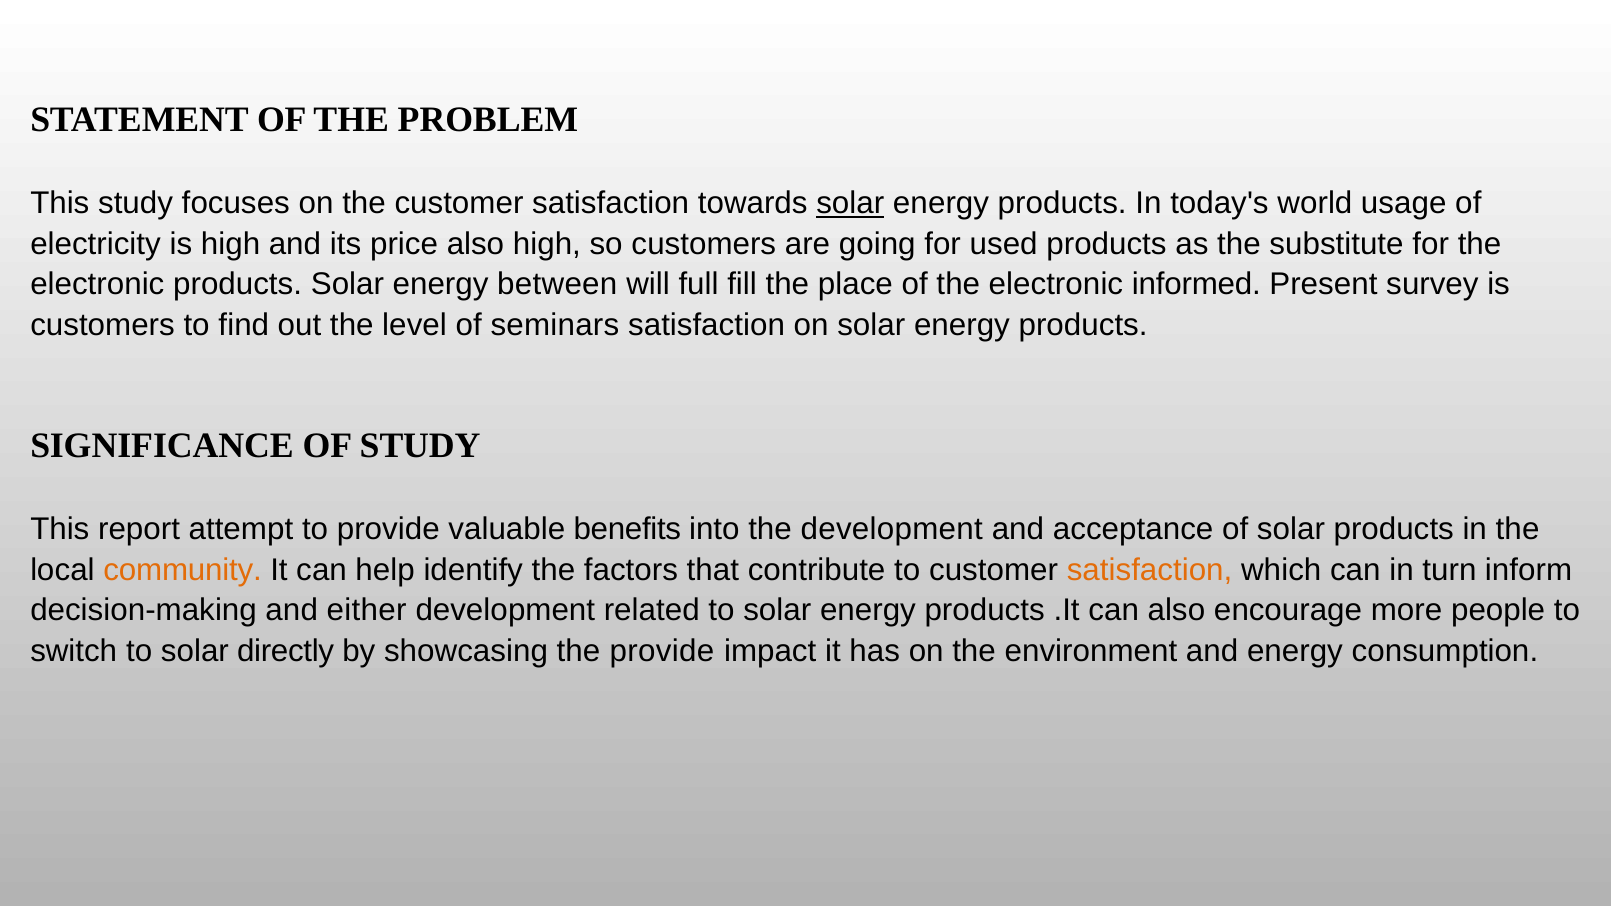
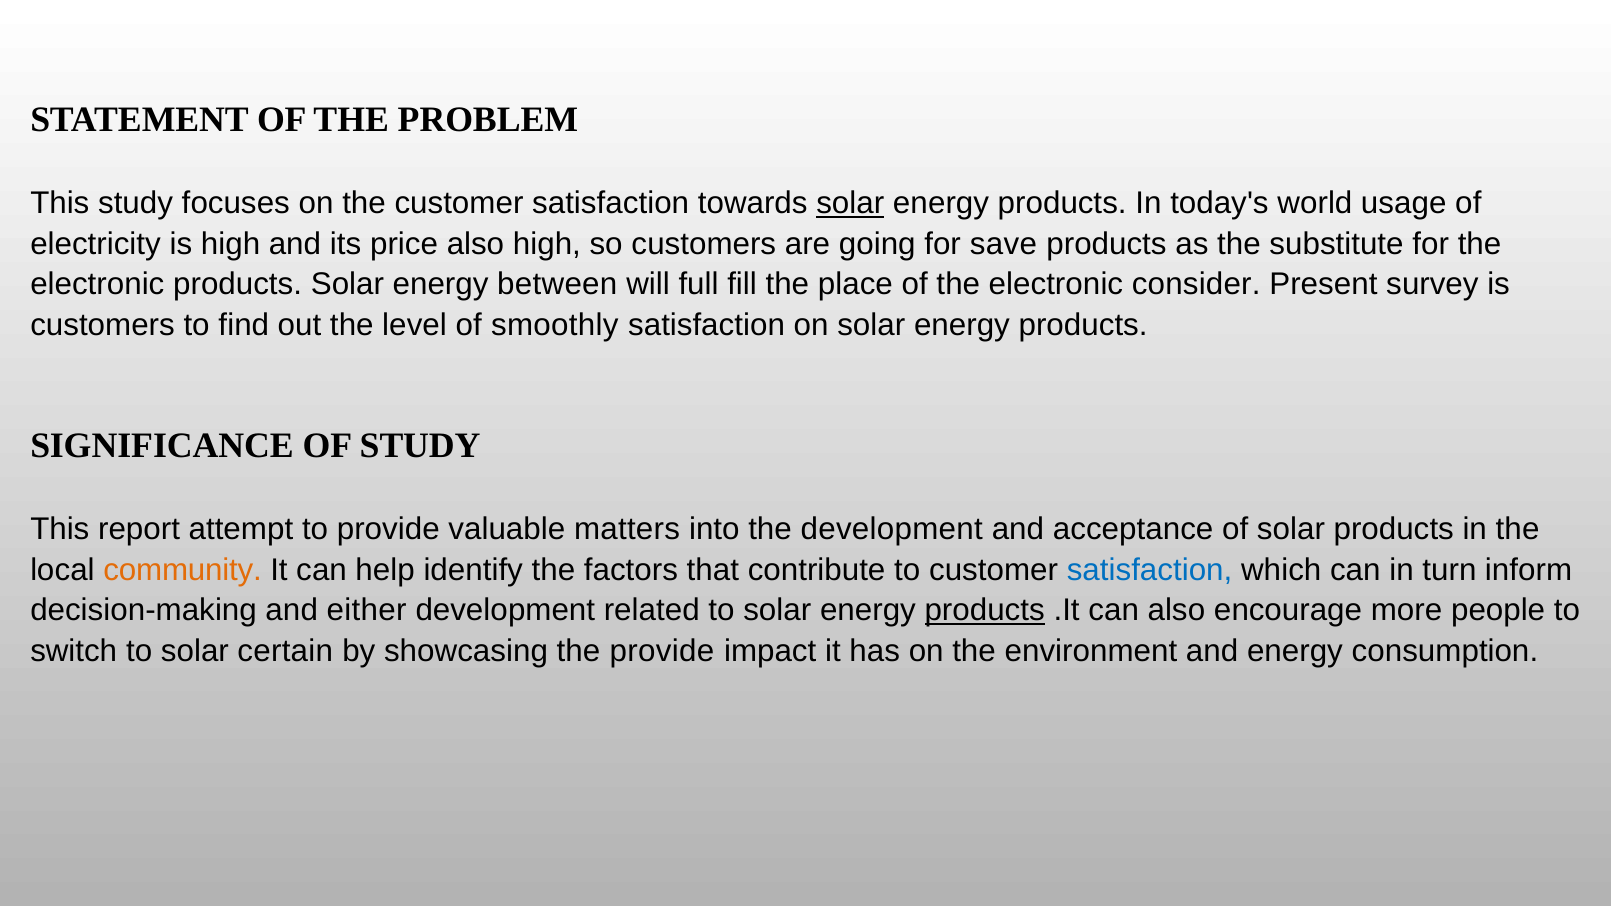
used: used -> save
informed: informed -> consider
seminars: seminars -> smoothly
benefits: benefits -> matters
satisfaction at (1150, 570) colour: orange -> blue
products at (985, 611) underline: none -> present
directly: directly -> certain
